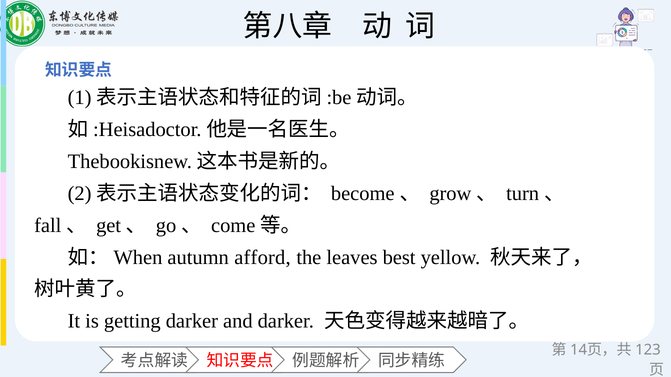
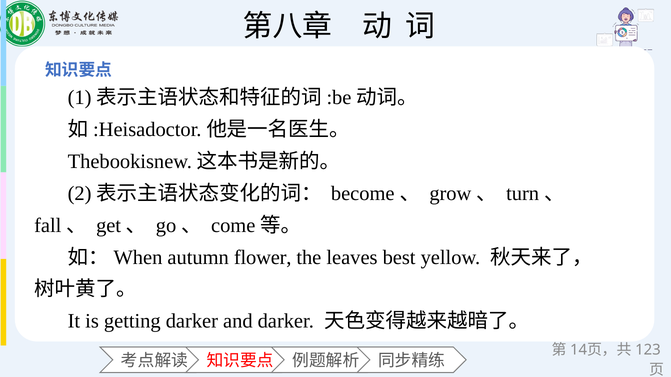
afford: afford -> flower
